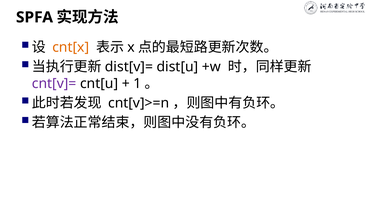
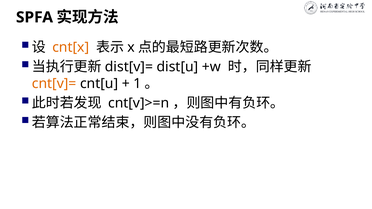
cnt[v]= colour: purple -> orange
